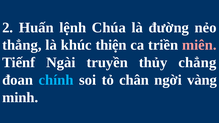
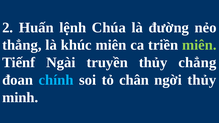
khúc thiện: thiện -> miên
miên at (199, 45) colour: pink -> light green
ngời vàng: vàng -> thủy
